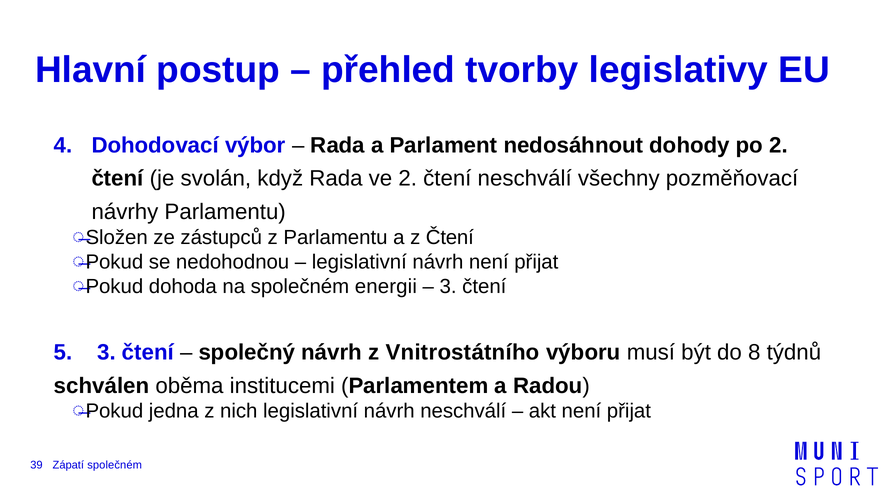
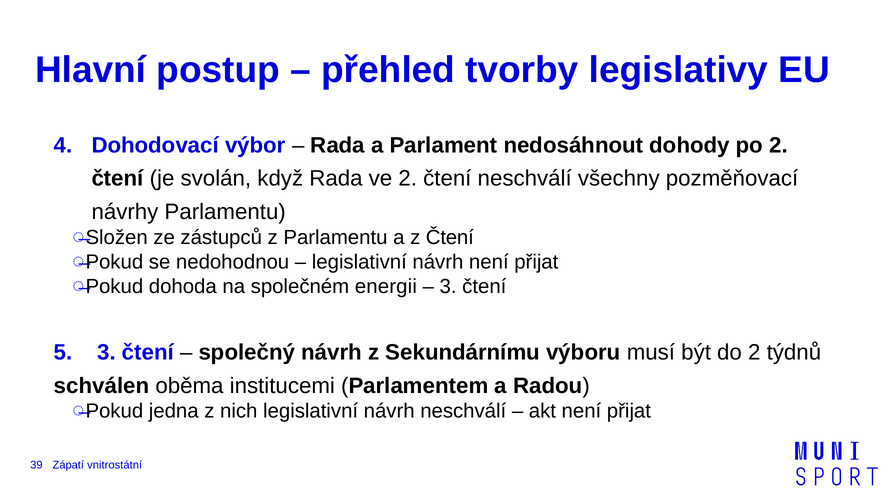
Vnitrostátního: Vnitrostátního -> Sekundárnímu
do 8: 8 -> 2
Zápatí společném: společném -> vnitrostátní
